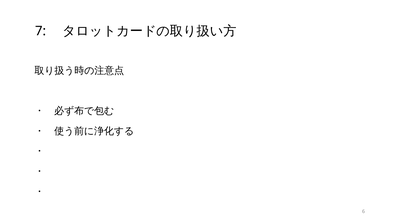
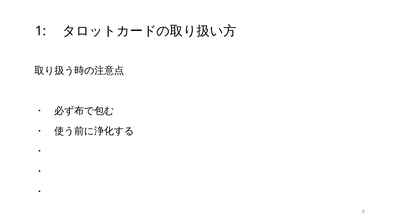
7: 7 -> 1
